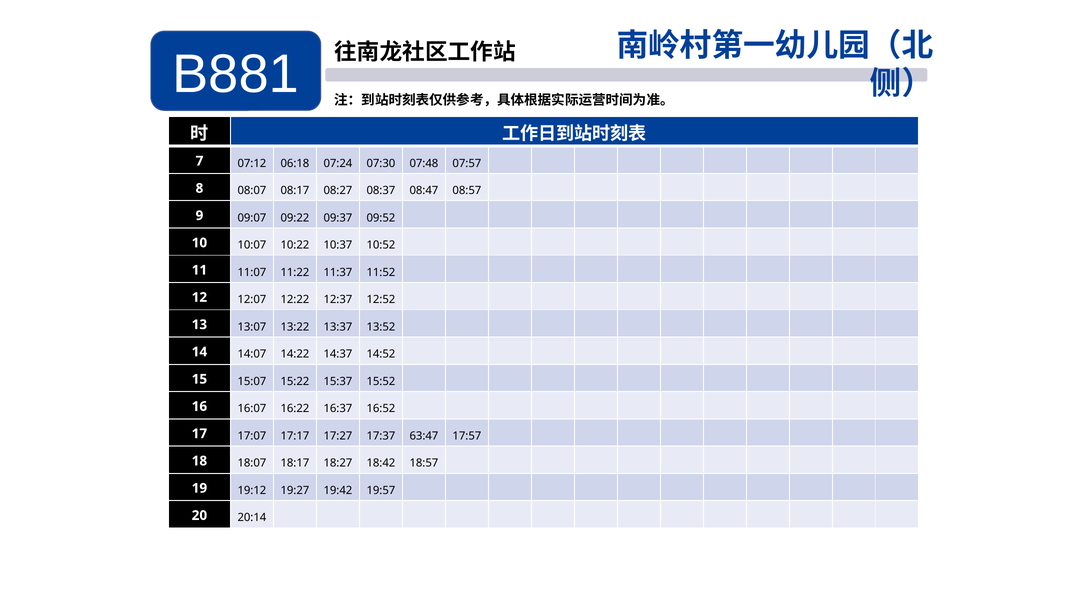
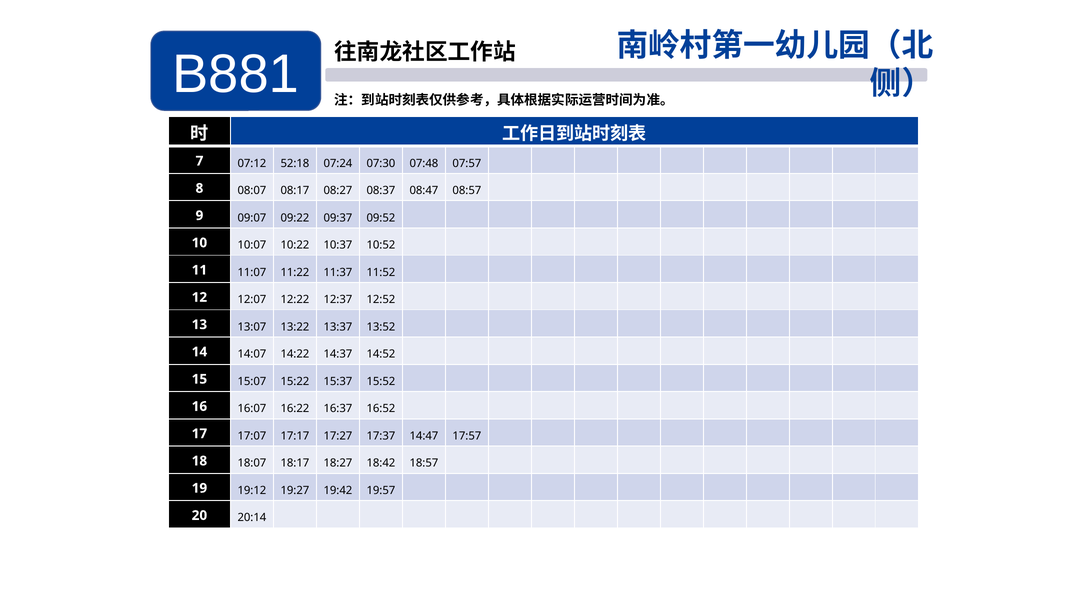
06:18: 06:18 -> 52:18
63:47: 63:47 -> 14:47
